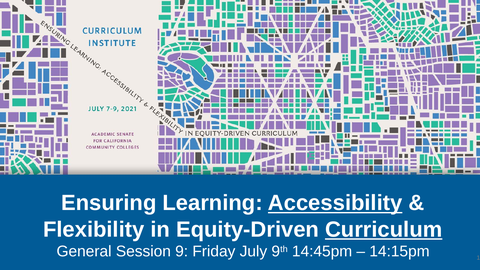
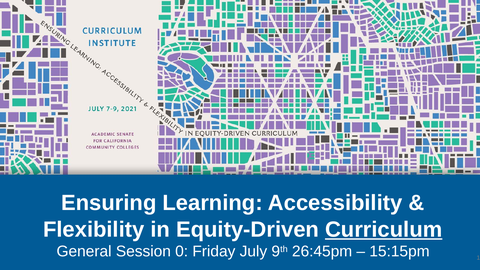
Accessibility underline: present -> none
9: 9 -> 0
14:45pm: 14:45pm -> 26:45pm
14:15pm: 14:15pm -> 15:15pm
